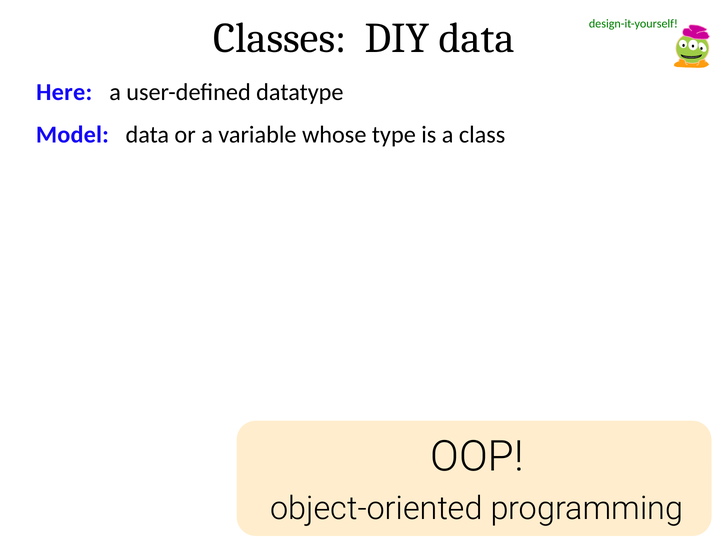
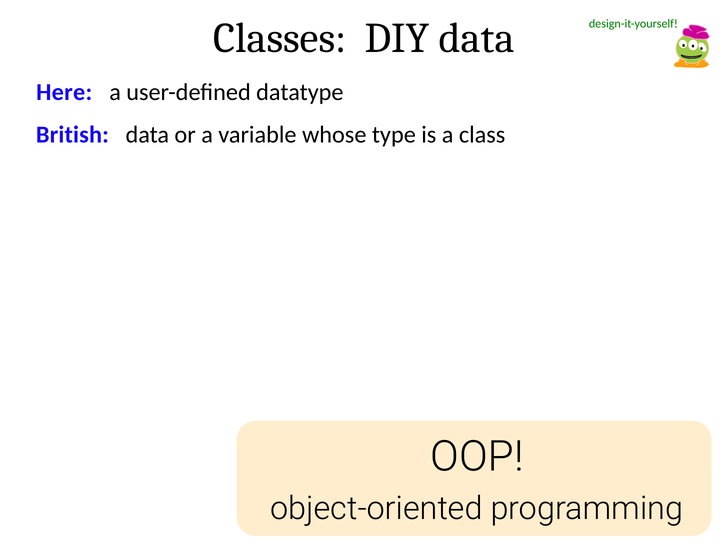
Model: Model -> British
